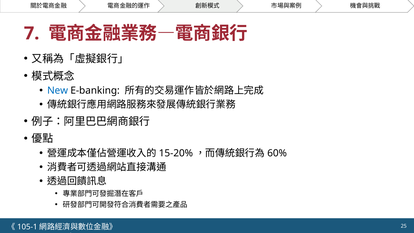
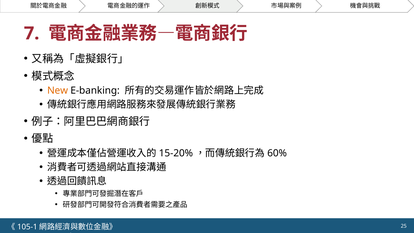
New colour: blue -> orange
